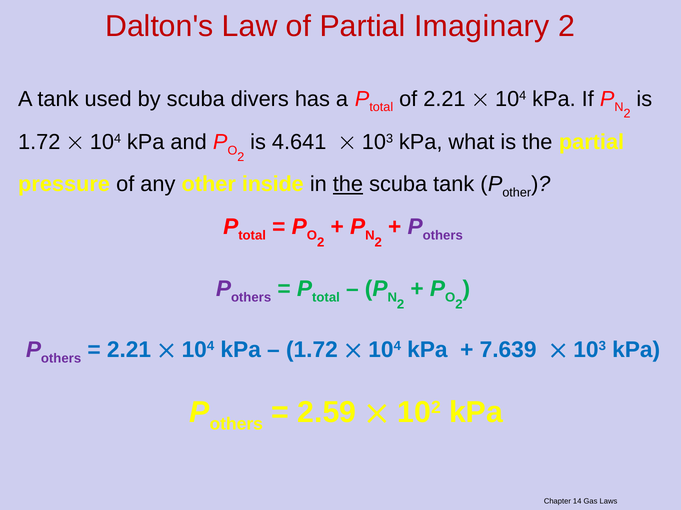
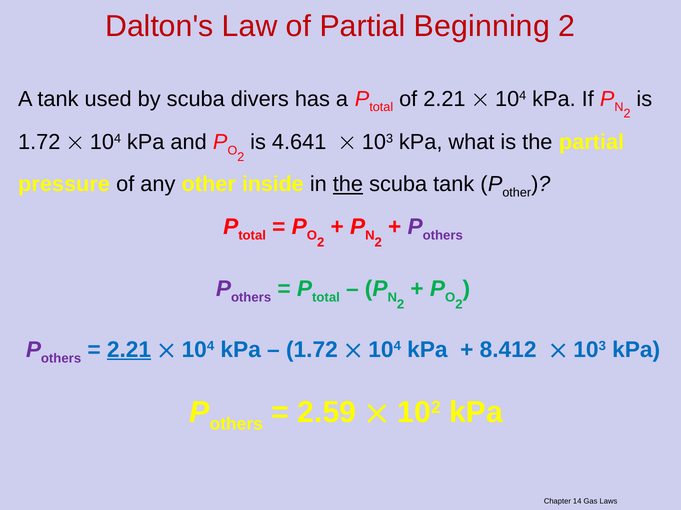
Imaginary: Imaginary -> Beginning
2.21 at (129, 350) underline: none -> present
7.639: 7.639 -> 8.412
